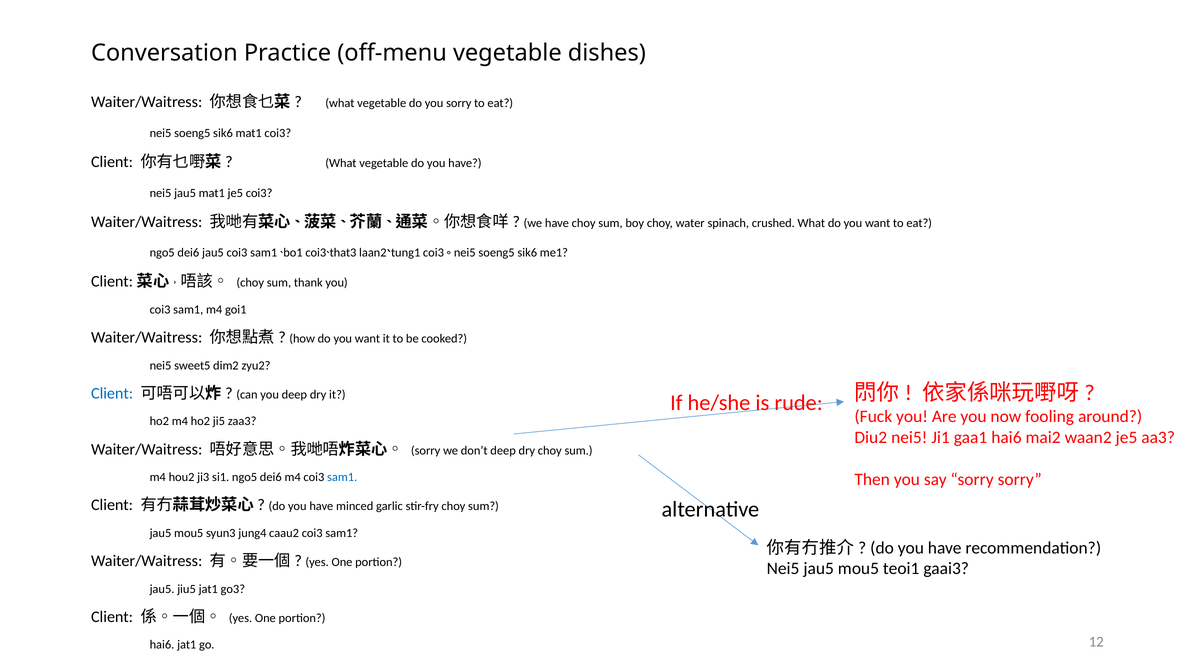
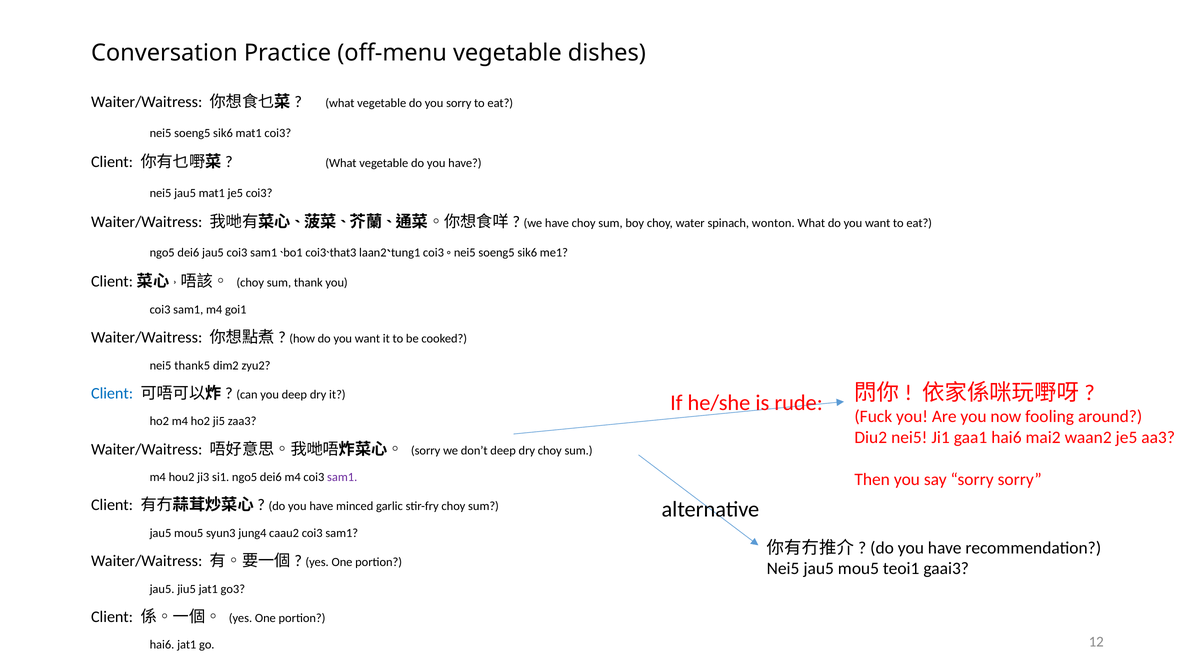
crushed: crushed -> wonton
sweet5: sweet5 -> thank5
sam1 at (342, 477) colour: blue -> purple
